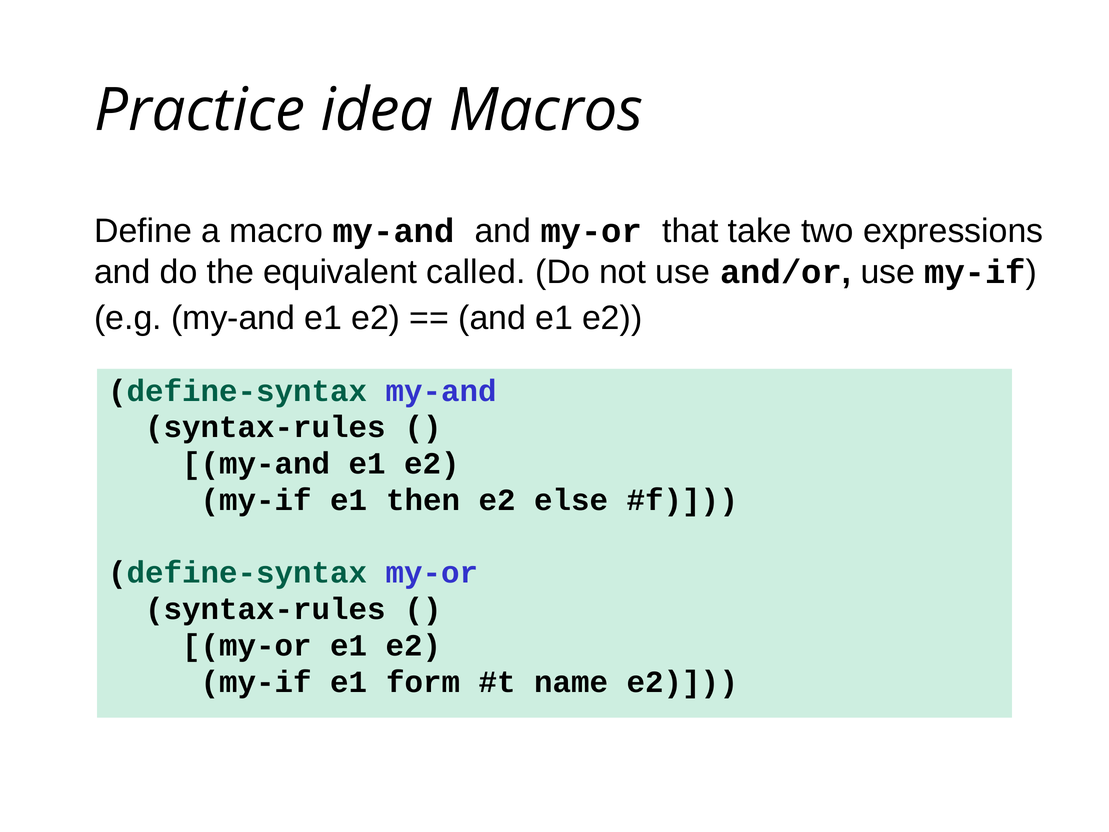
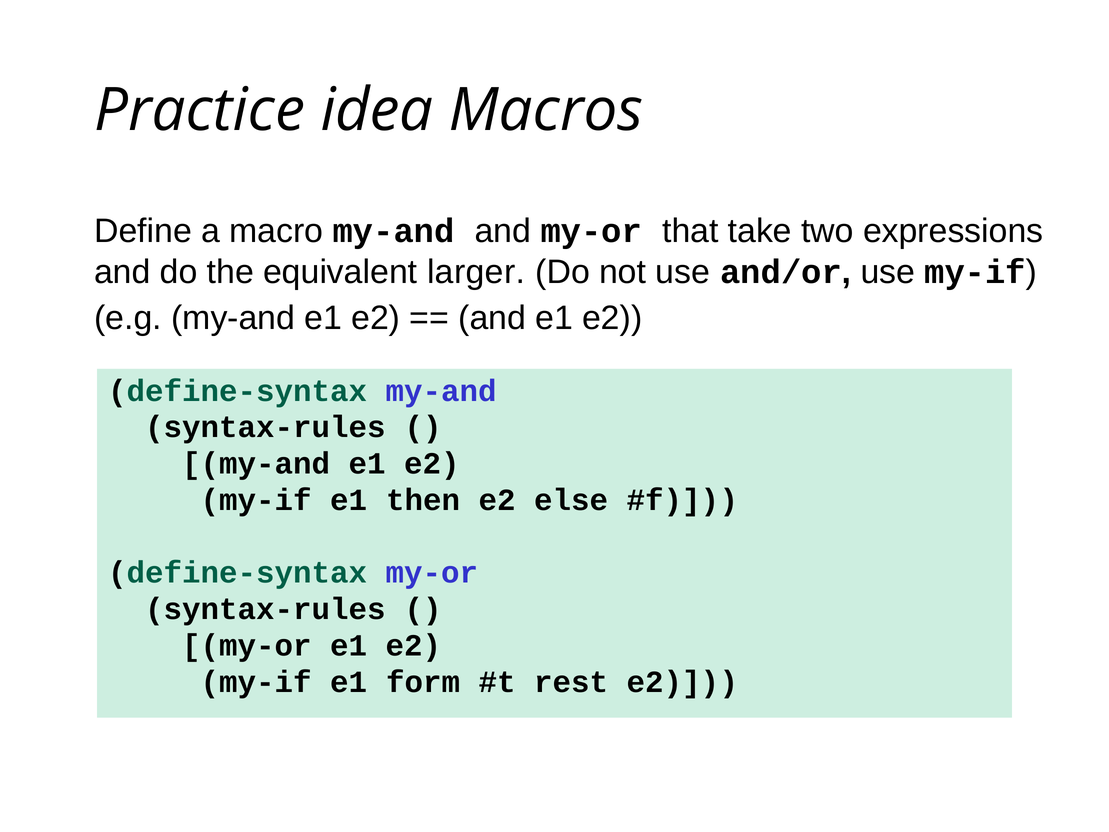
called: called -> larger
name: name -> rest
